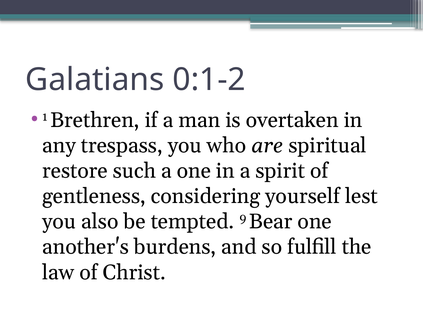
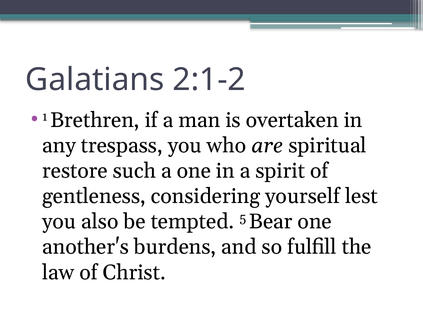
0:1-2: 0:1-2 -> 2:1-2
9: 9 -> 5
